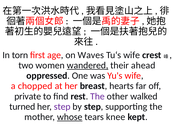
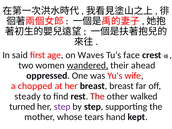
torn: torn -> said
Tu‘s wife: wife -> face
breast hearts: hearts -> breast
private: private -> steady
The at (97, 96) colour: purple -> red
whose underline: present -> none
knee: knee -> hand
